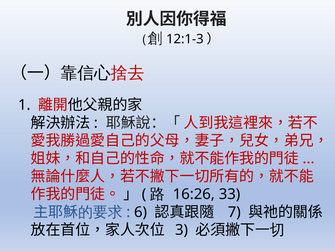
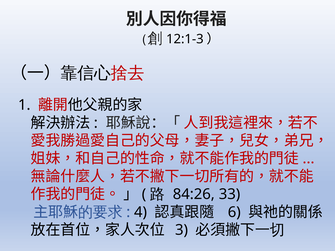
16:26: 16:26 -> 84:26
6: 6 -> 4
7: 7 -> 6
